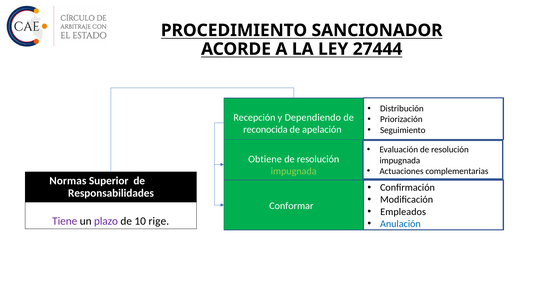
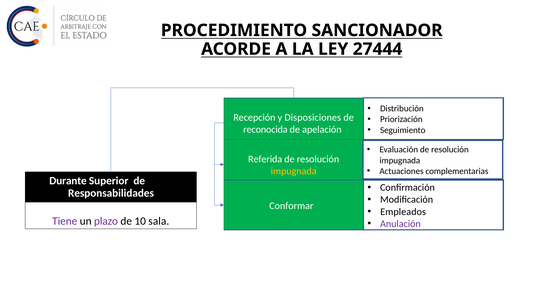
Dependiendo: Dependiendo -> Disposiciones
Obtiene: Obtiene -> Referida
impugnada at (294, 171) colour: light green -> yellow
Normas: Normas -> Durante
rige: rige -> sala
Anulación colour: blue -> purple
